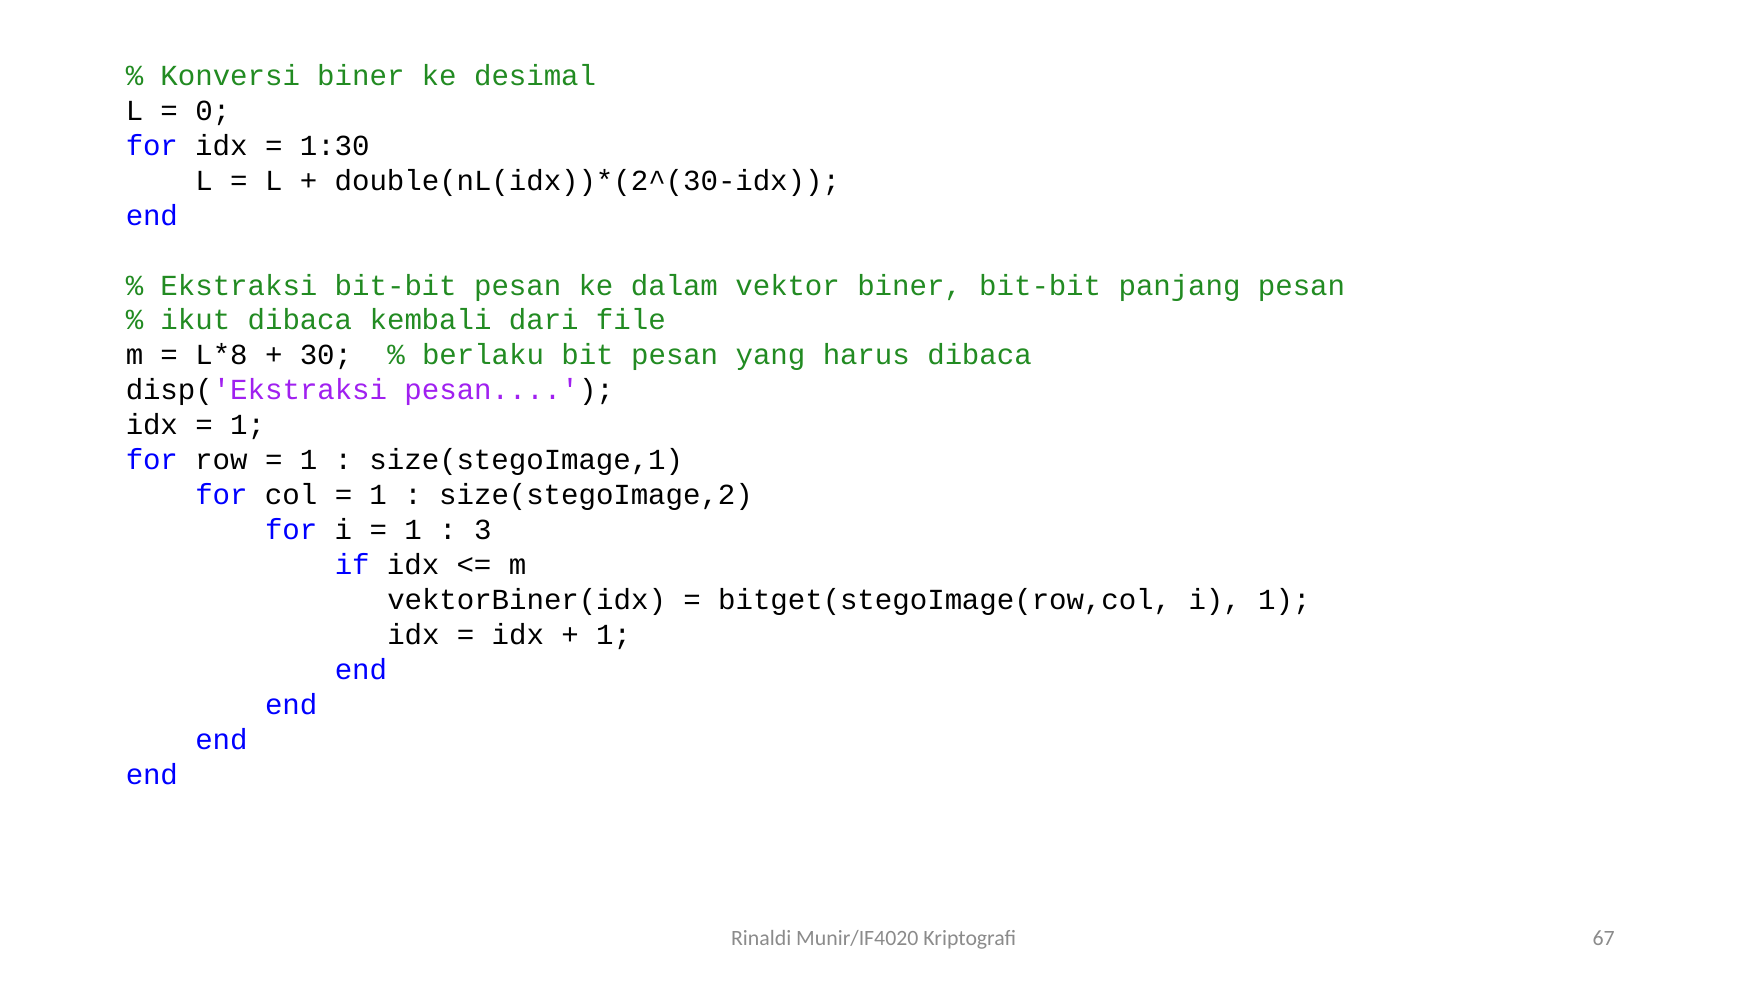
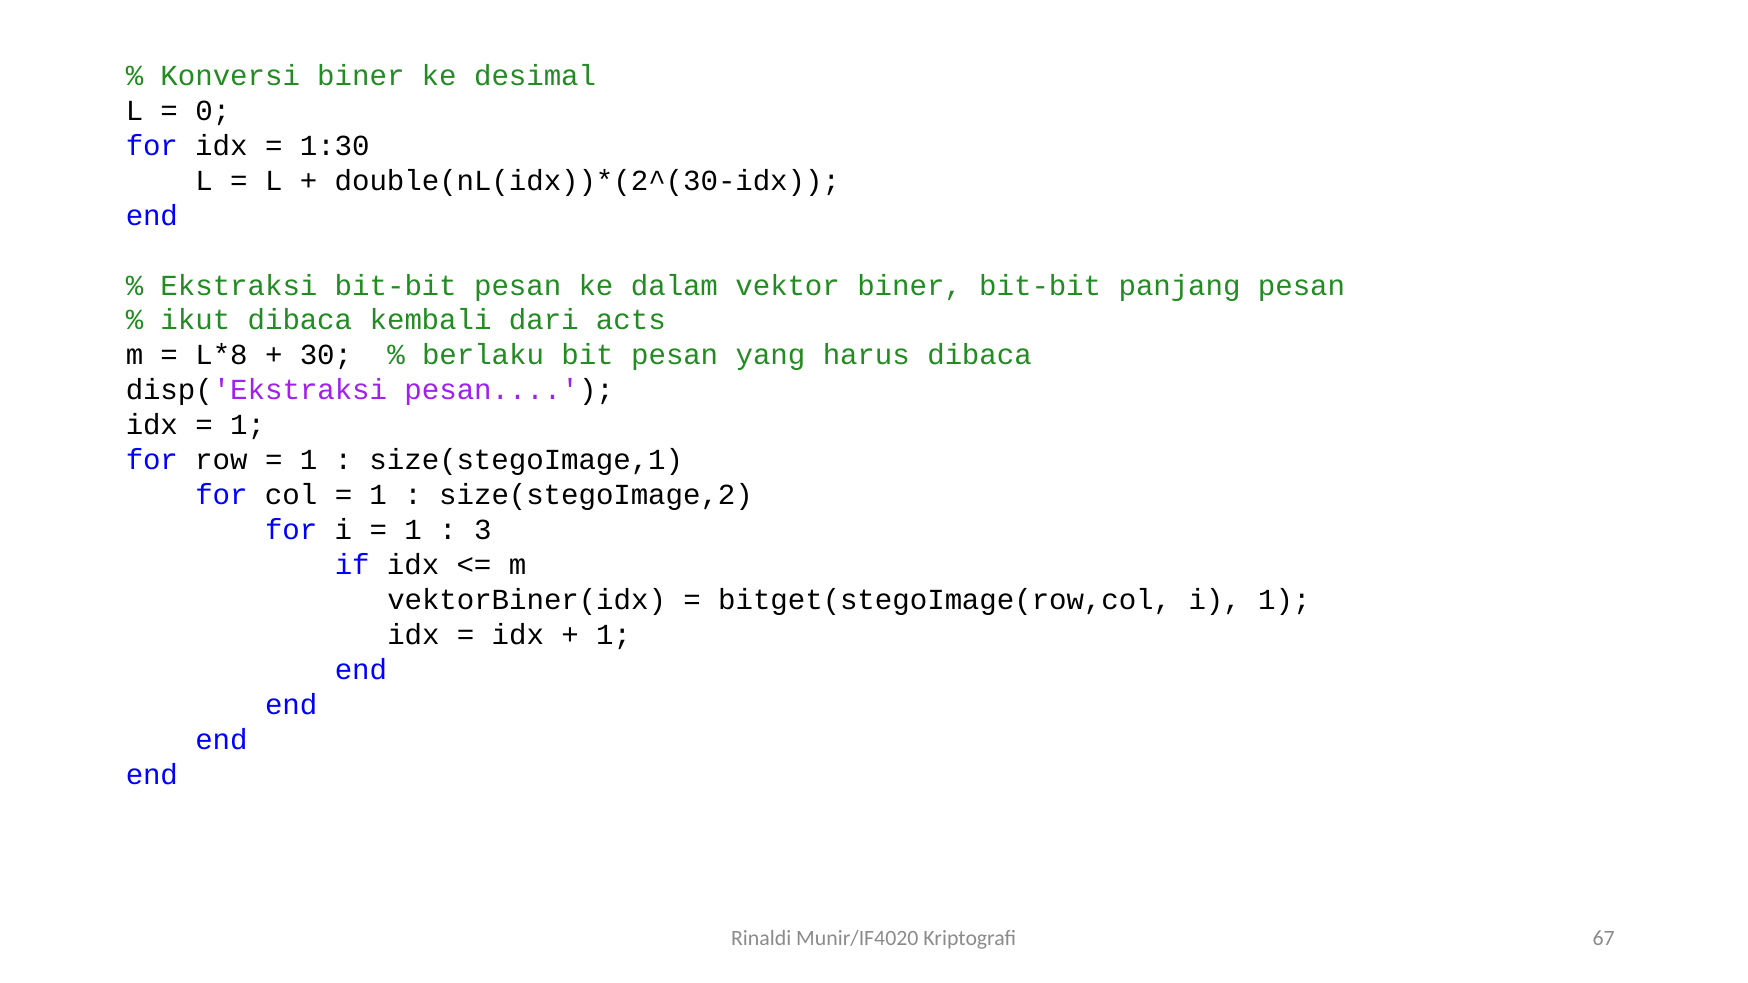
file: file -> acts
